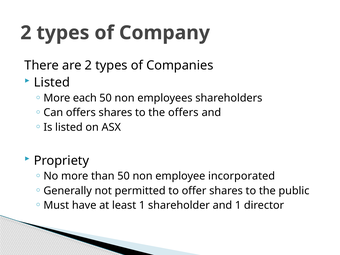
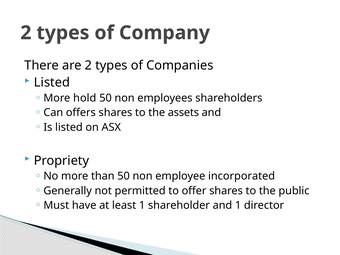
each: each -> hold
the offers: offers -> assets
